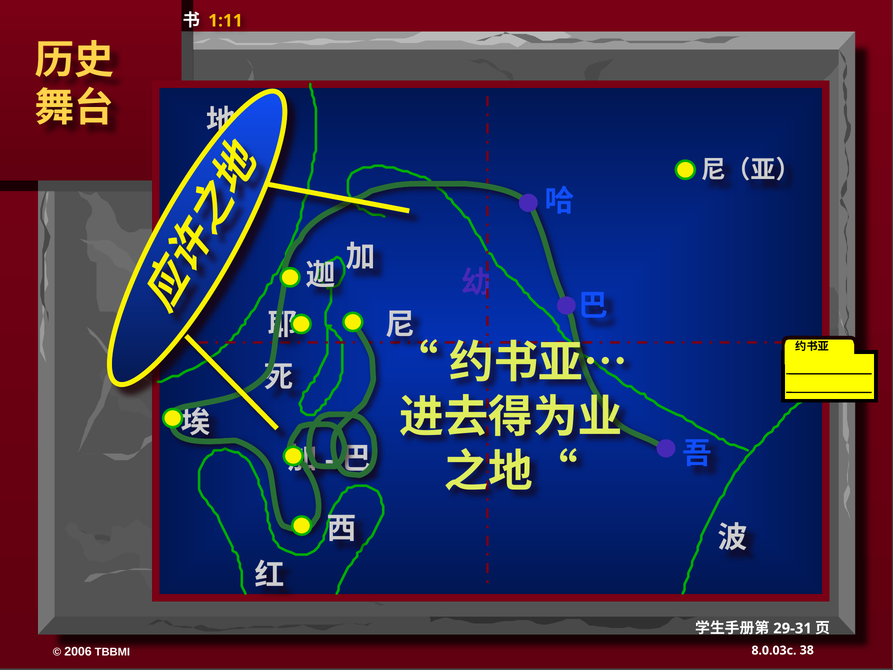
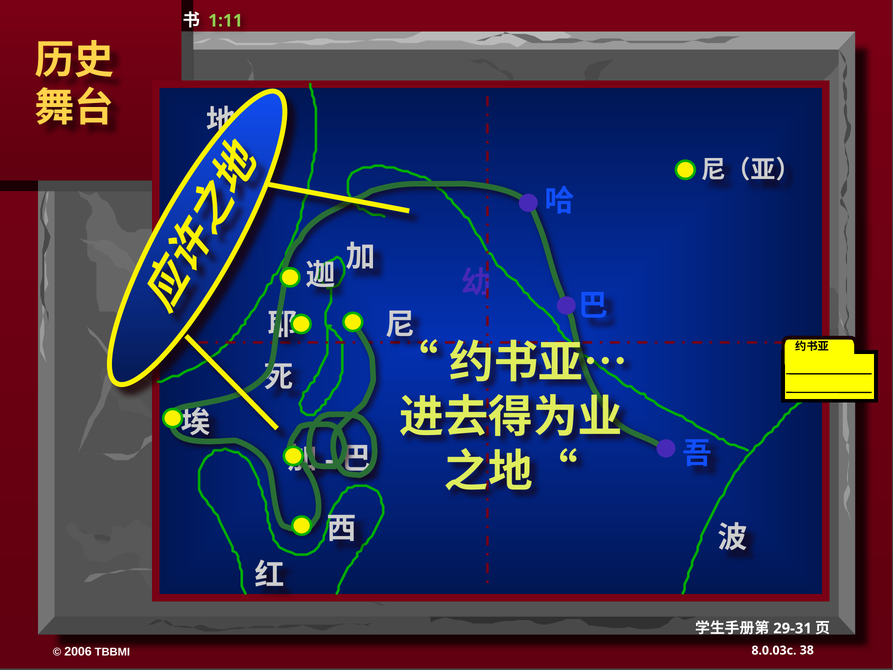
1:11 colour: yellow -> light green
